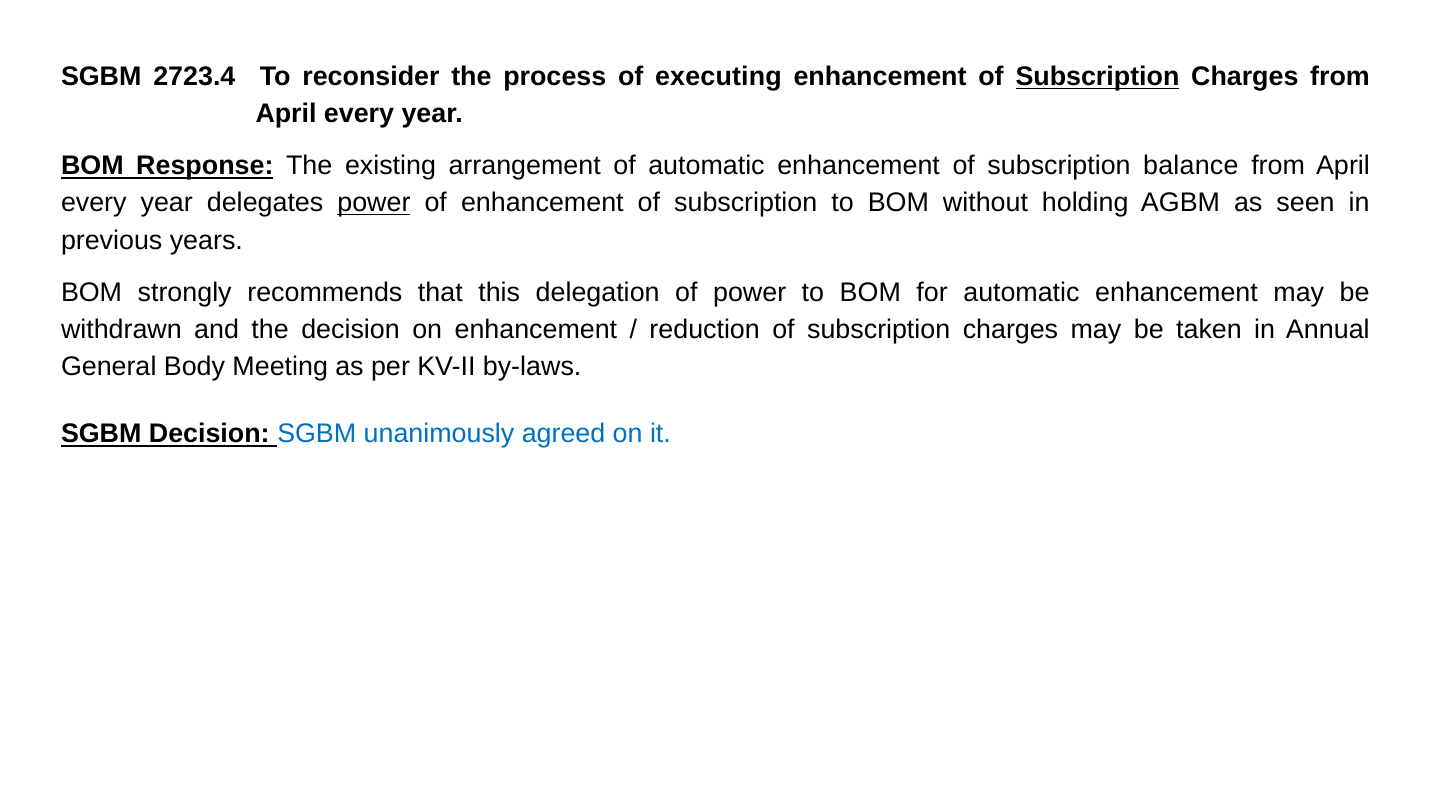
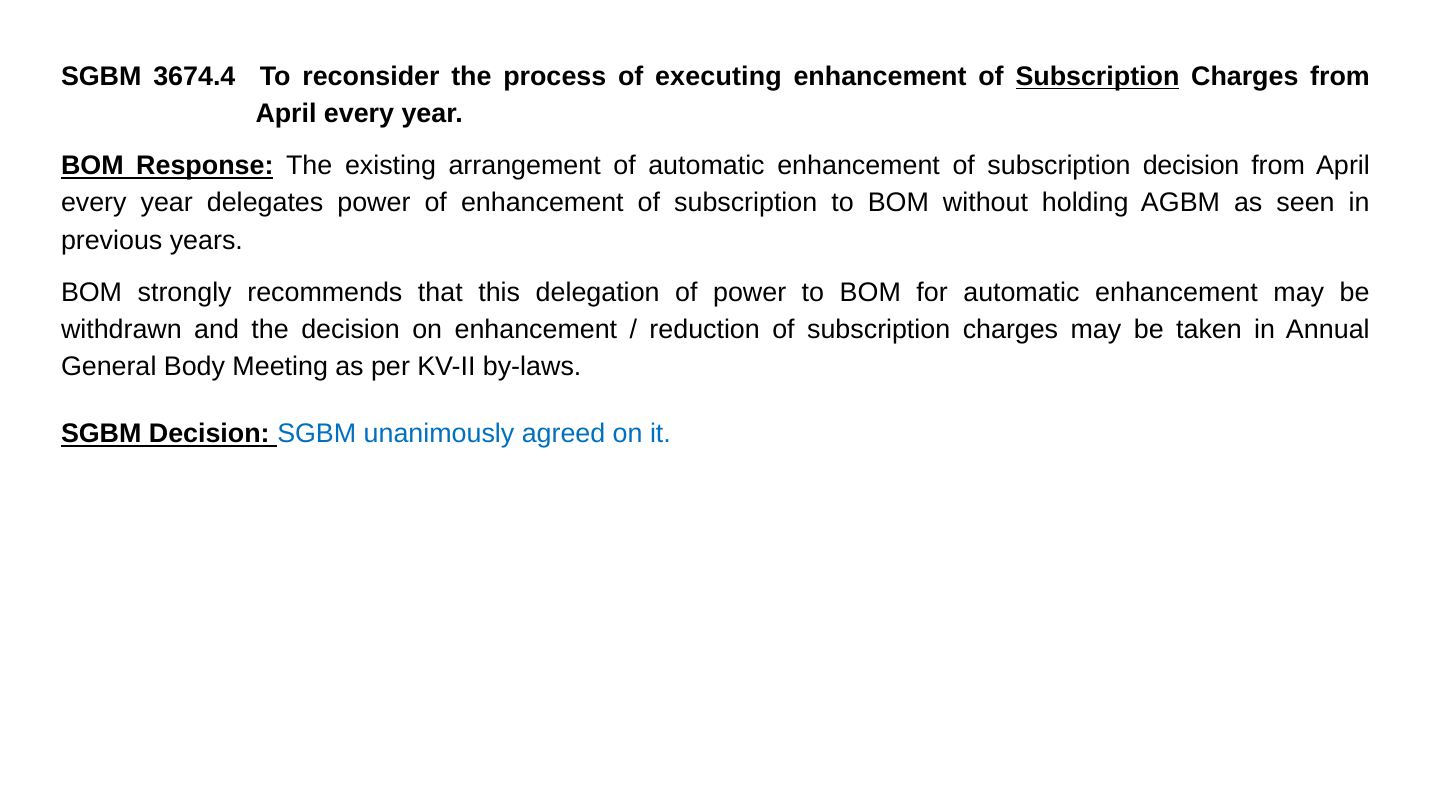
2723.4: 2723.4 -> 3674.4
subscription balance: balance -> decision
power at (374, 203) underline: present -> none
